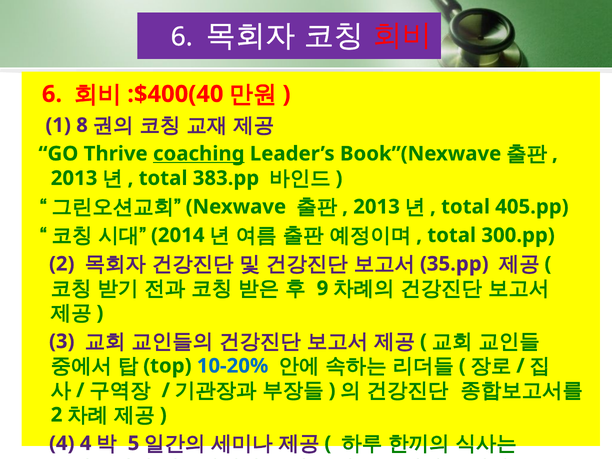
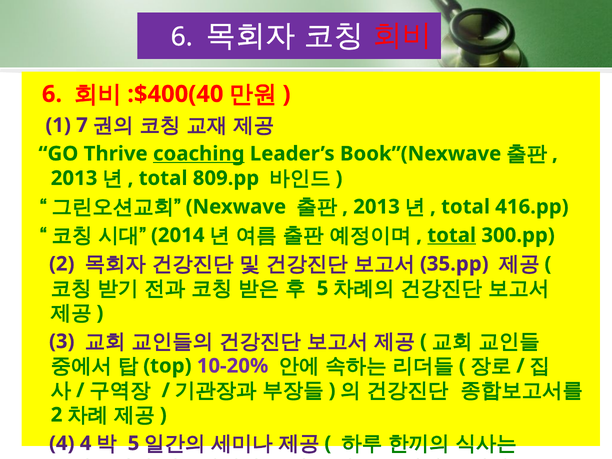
8: 8 -> 7
383.pp: 383.pp -> 809.pp
405.pp: 405.pp -> 416.pp
total at (452, 235) underline: none -> present
9 at (323, 288): 9 -> 5
10-20% colour: blue -> purple
